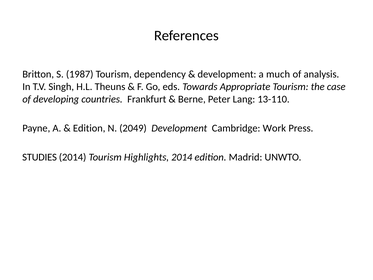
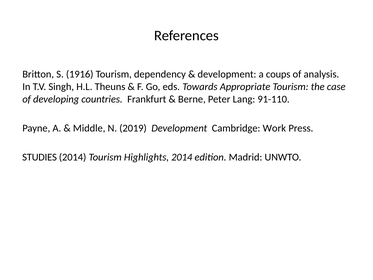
1987: 1987 -> 1916
much: much -> coups
13-110: 13-110 -> 91-110
Edition at (89, 128): Edition -> Middle
2049: 2049 -> 2019
